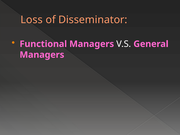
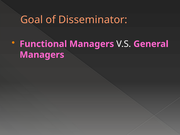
Loss: Loss -> Goal
